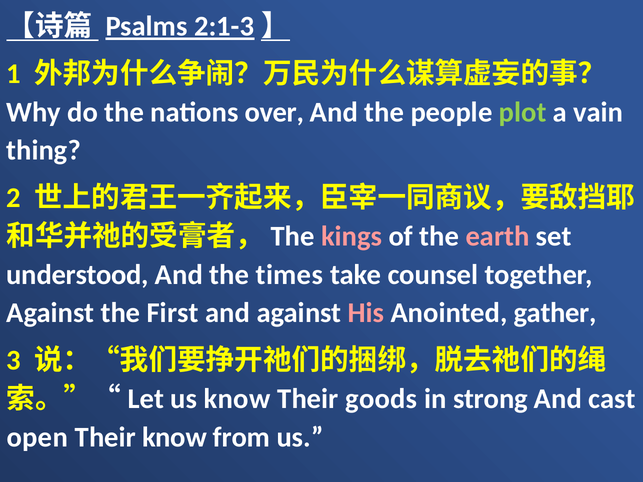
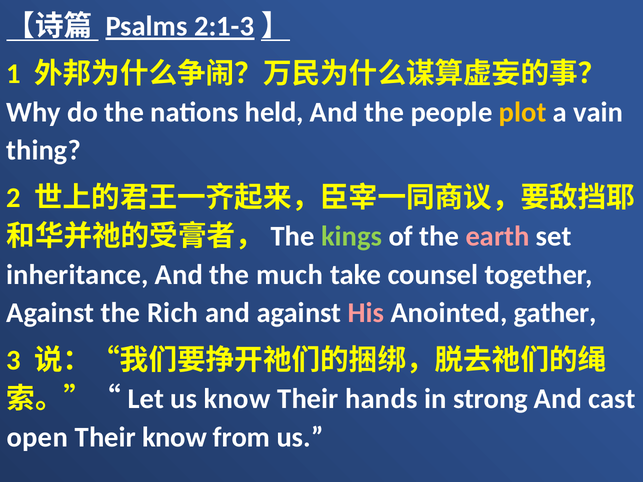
over: over -> held
plot colour: light green -> yellow
kings colour: pink -> light green
understood: understood -> inheritance
times: times -> much
First: First -> Rich
goods: goods -> hands
